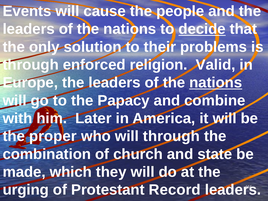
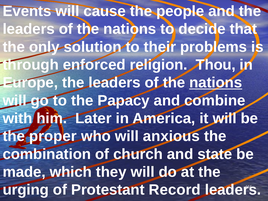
decide underline: present -> none
Valid: Valid -> Thou
will through: through -> anxious
